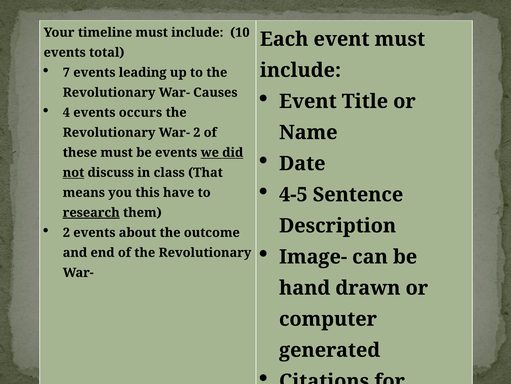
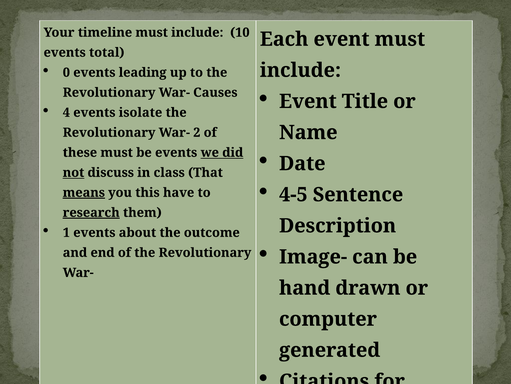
7: 7 -> 0
occurs: occurs -> isolate
means underline: none -> present
2 at (66, 232): 2 -> 1
